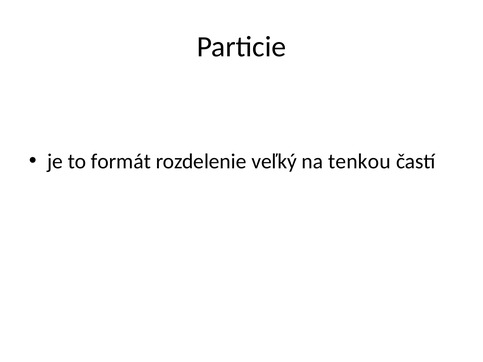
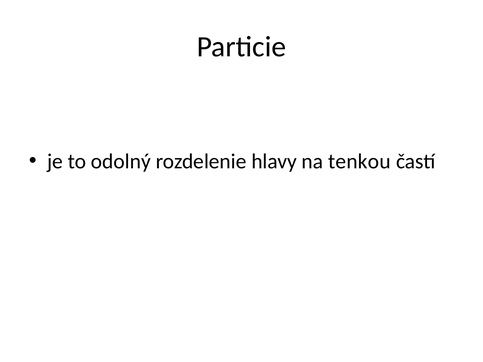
formát: formát -> odolný
veľký: veľký -> hlavy
